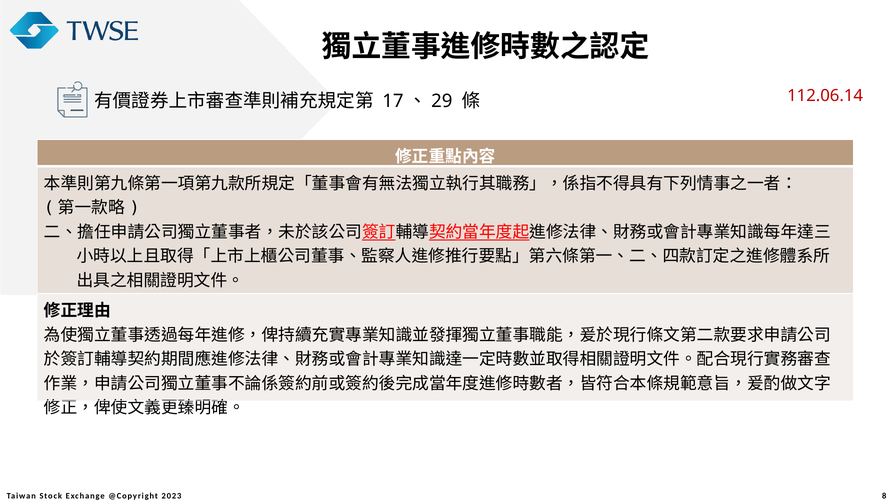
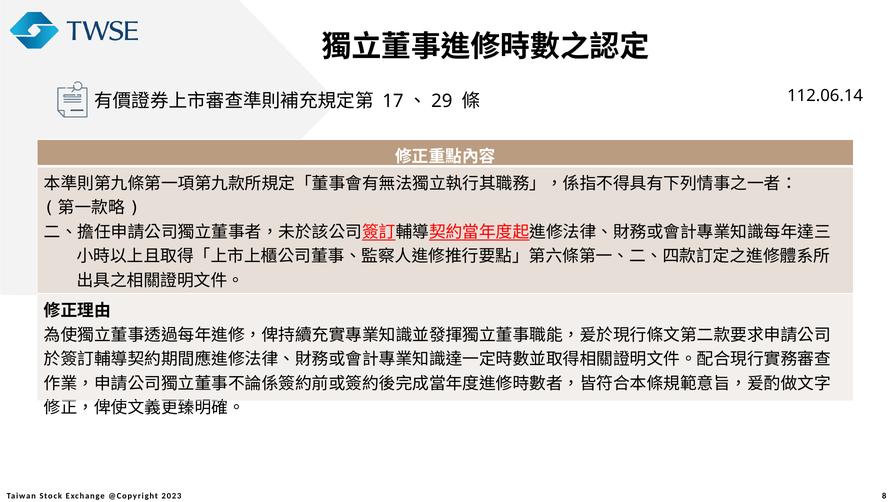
112.06.14 colour: red -> black
